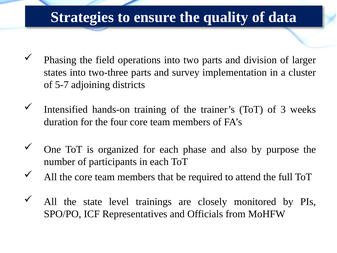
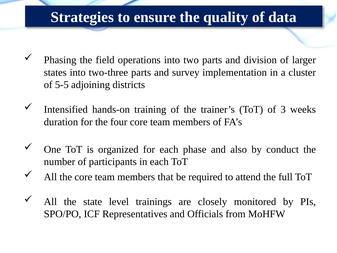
5-7: 5-7 -> 5-5
purpose: purpose -> conduct
